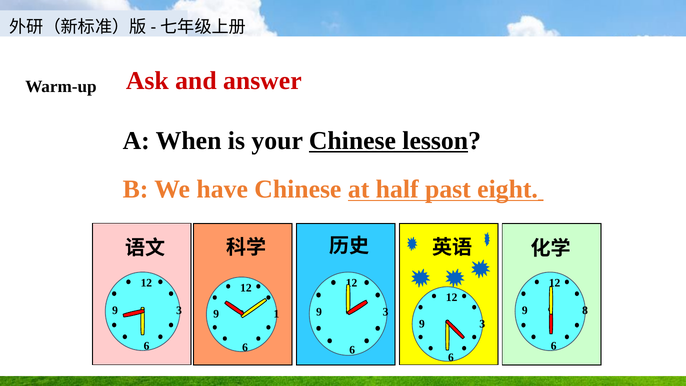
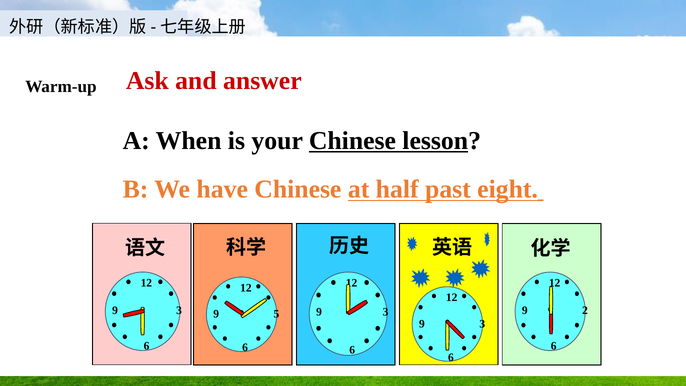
8: 8 -> 2
1: 1 -> 5
